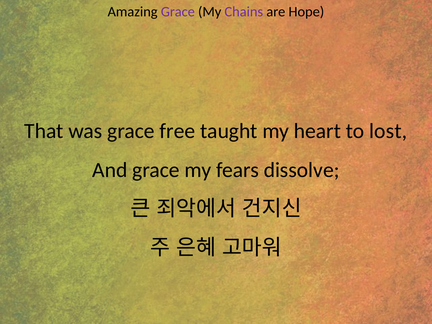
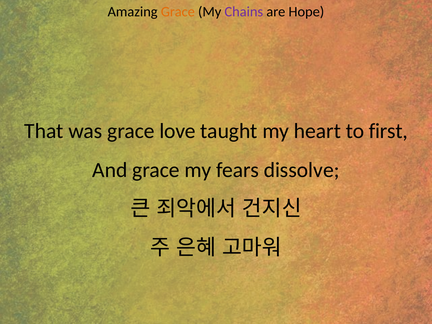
Grace at (178, 12) colour: purple -> orange
free: free -> love
lost: lost -> first
